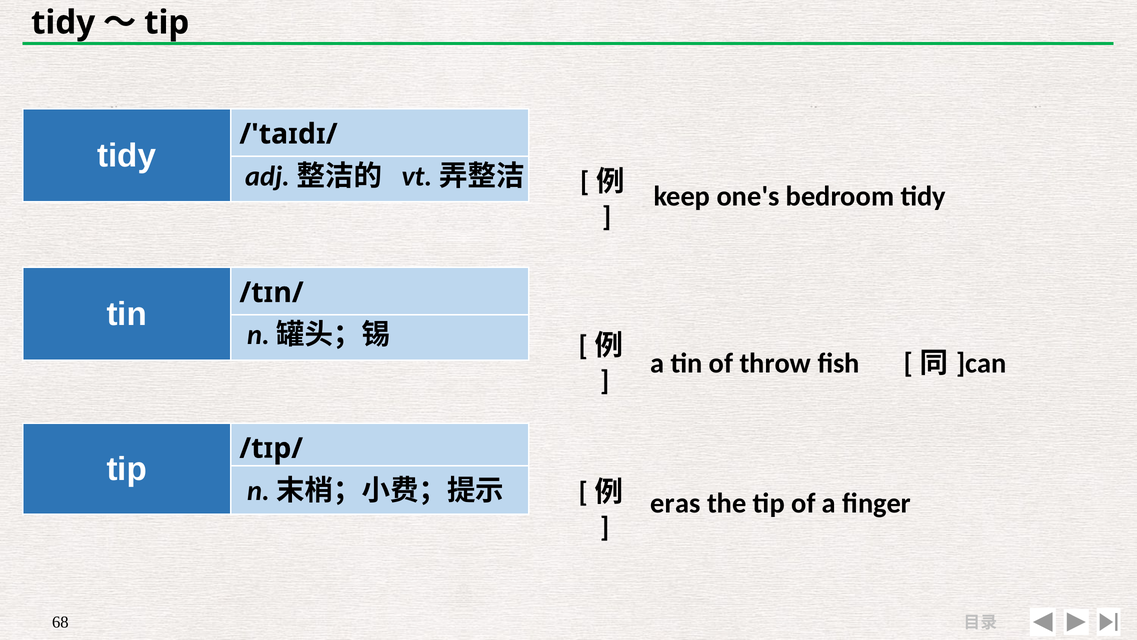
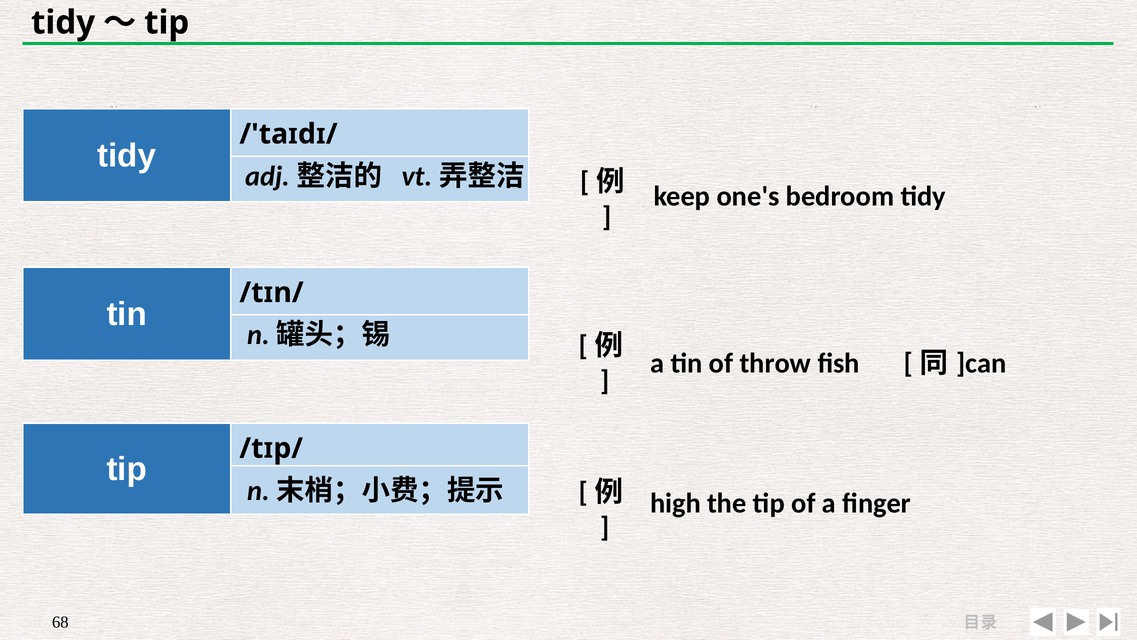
eras: eras -> high
